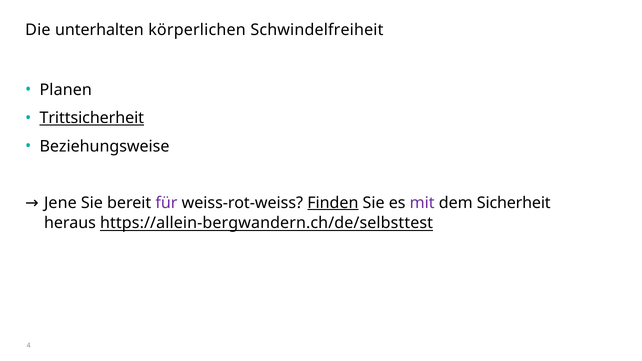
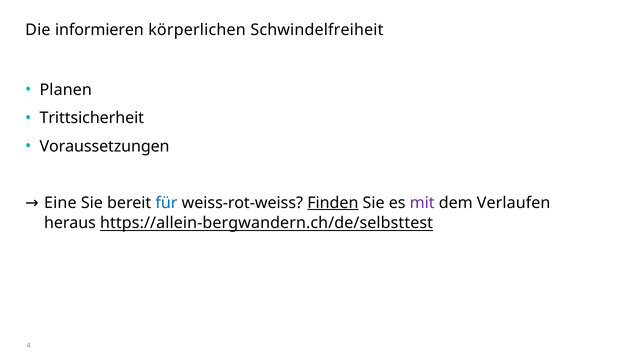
unterhalten: unterhalten -> informieren
Trittsicherheit underline: present -> none
Beziehungsweise: Beziehungsweise -> Voraussetzungen
Jene: Jene -> Eine
für colour: purple -> blue
Sicherheit: Sicherheit -> Verlaufen
